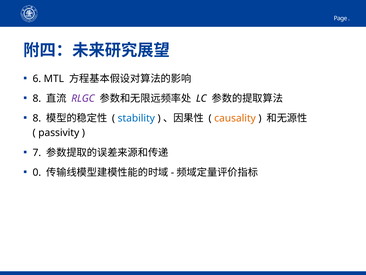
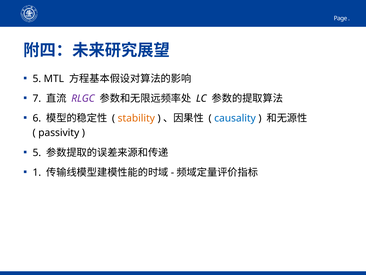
6 at (37, 79): 6 -> 5
8 at (37, 98): 8 -> 7
8 at (37, 118): 8 -> 6
stability colour: blue -> orange
causality colour: orange -> blue
7 at (37, 152): 7 -> 5
0: 0 -> 1
